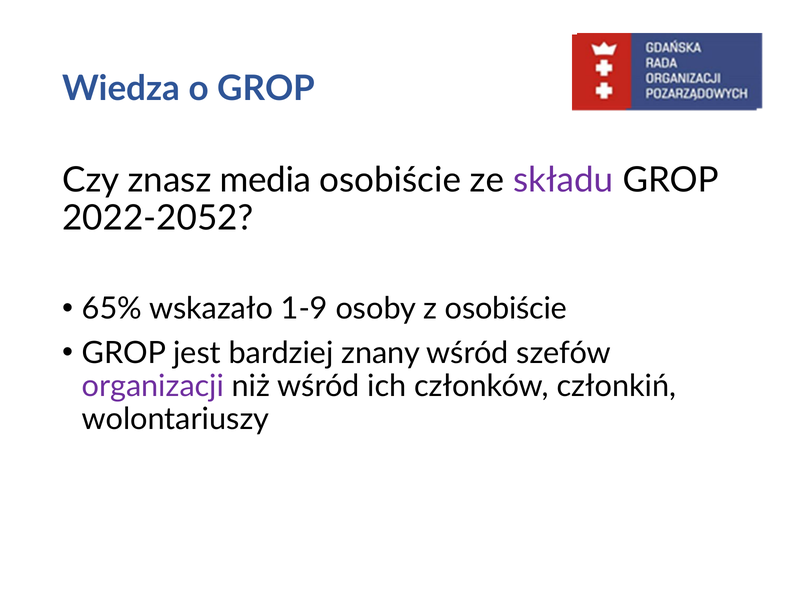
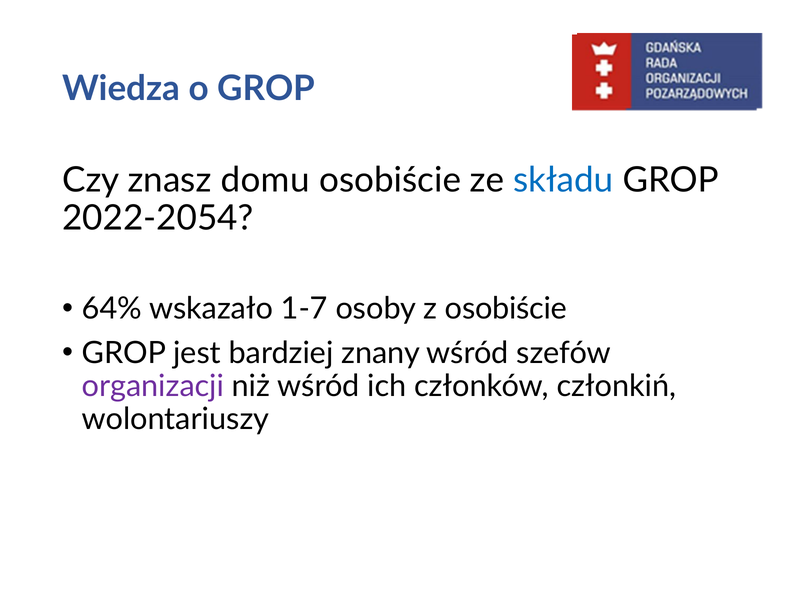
media: media -> domu
składu colour: purple -> blue
2022-2052: 2022-2052 -> 2022-2054
65%: 65% -> 64%
1-9: 1-9 -> 1-7
